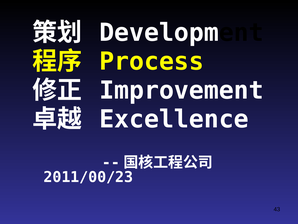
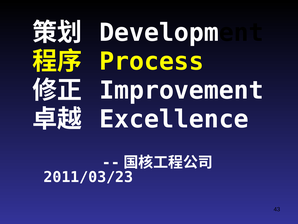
2011/00/23: 2011/00/23 -> 2011/03/23
